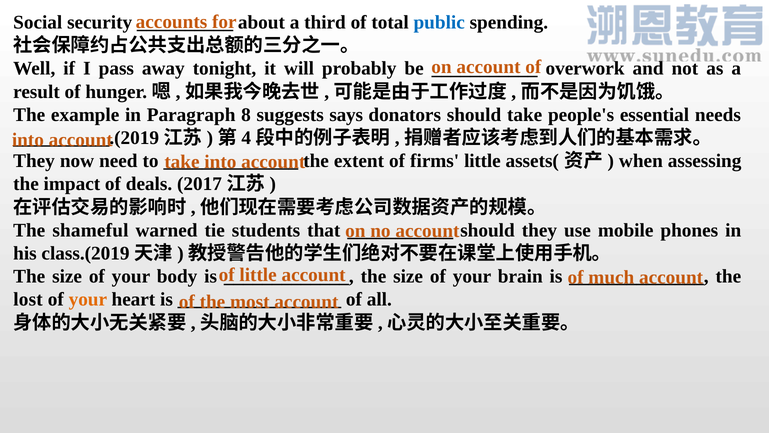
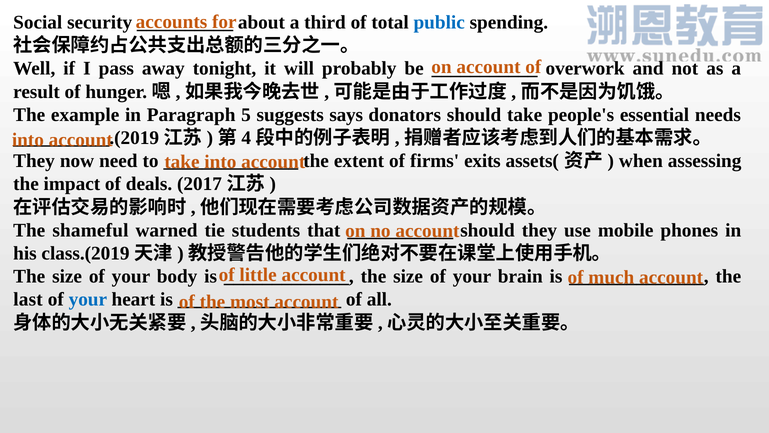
8: 8 -> 5
firms little: little -> exits
lost: lost -> last
your at (88, 299) colour: orange -> blue
